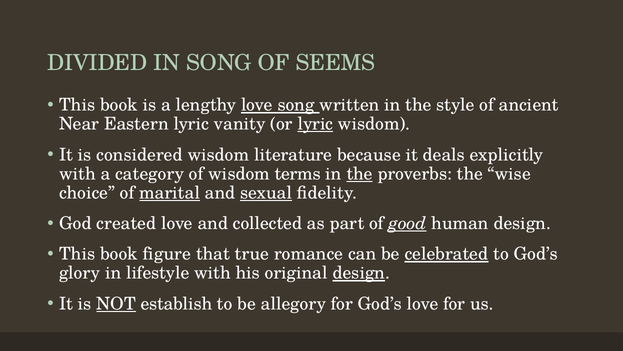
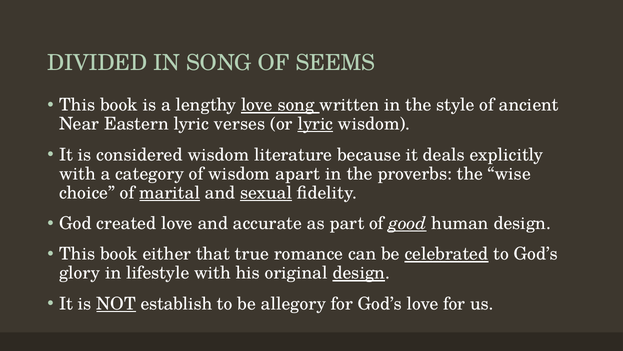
vanity: vanity -> verses
terms: terms -> apart
the at (360, 174) underline: present -> none
collected: collected -> accurate
figure: figure -> either
